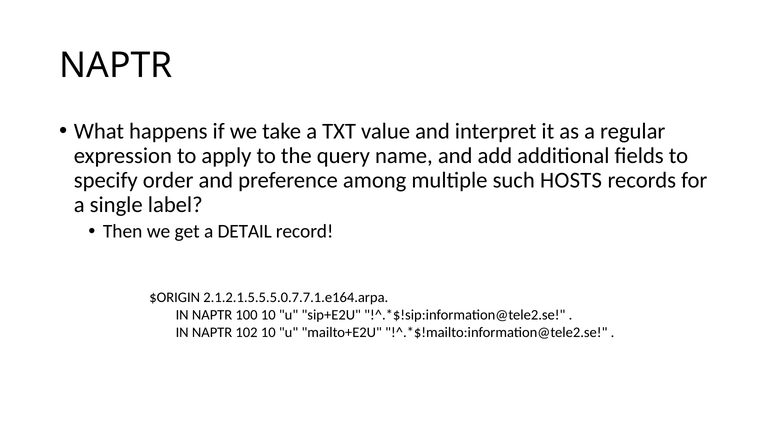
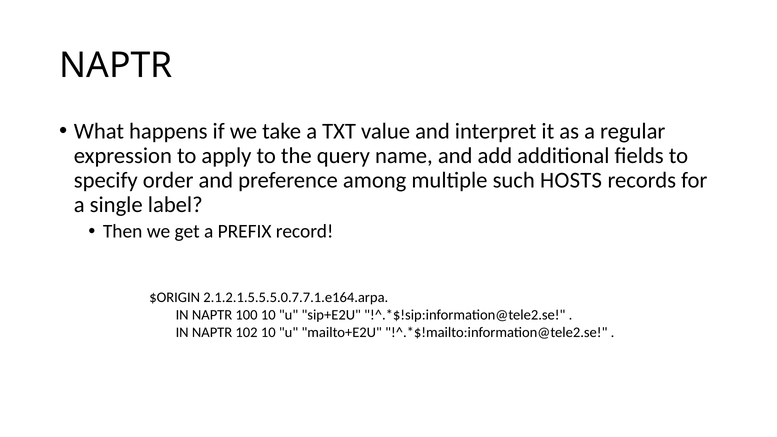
DETAIL: DETAIL -> PREFIX
